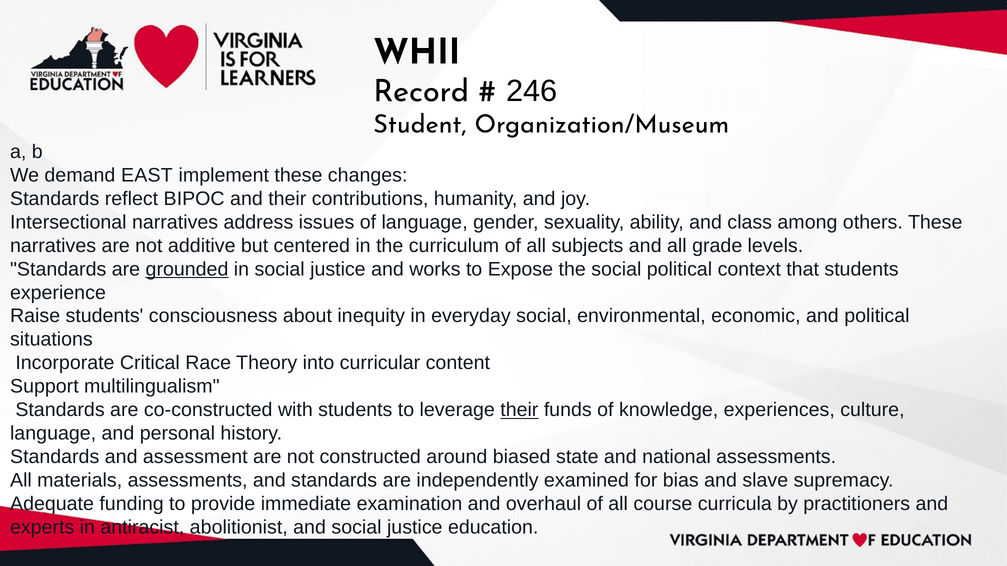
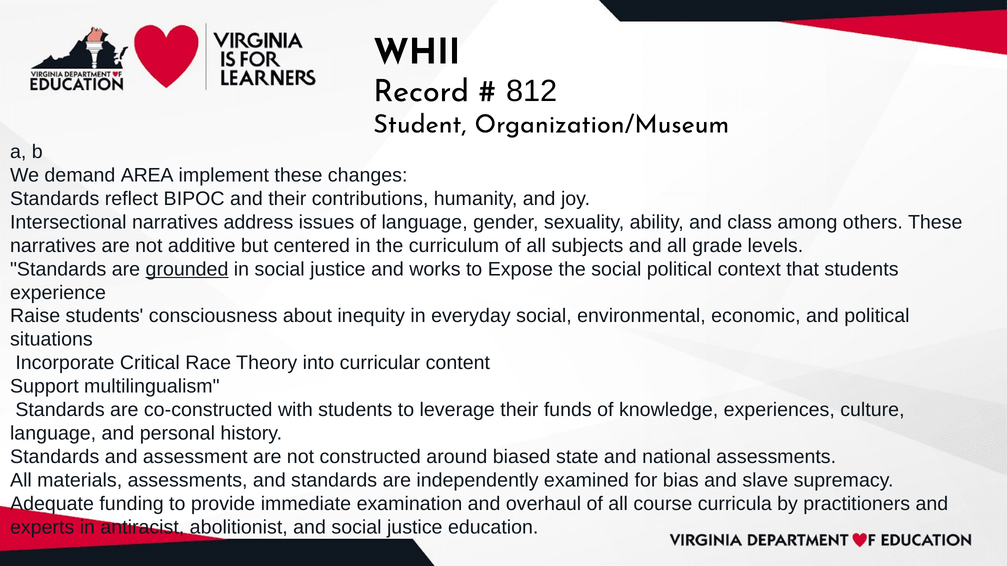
246: 246 -> 812
EAST: EAST -> AREA
their at (519, 410) underline: present -> none
